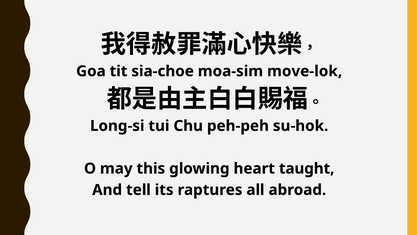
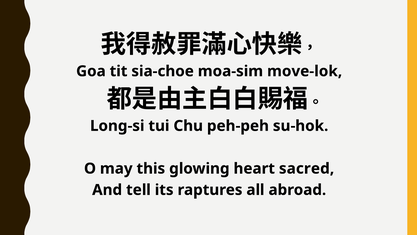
taught: taught -> sacred
